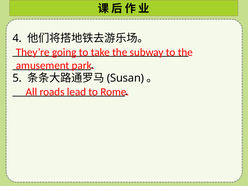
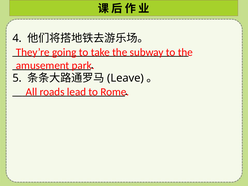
Susan: Susan -> Leave
